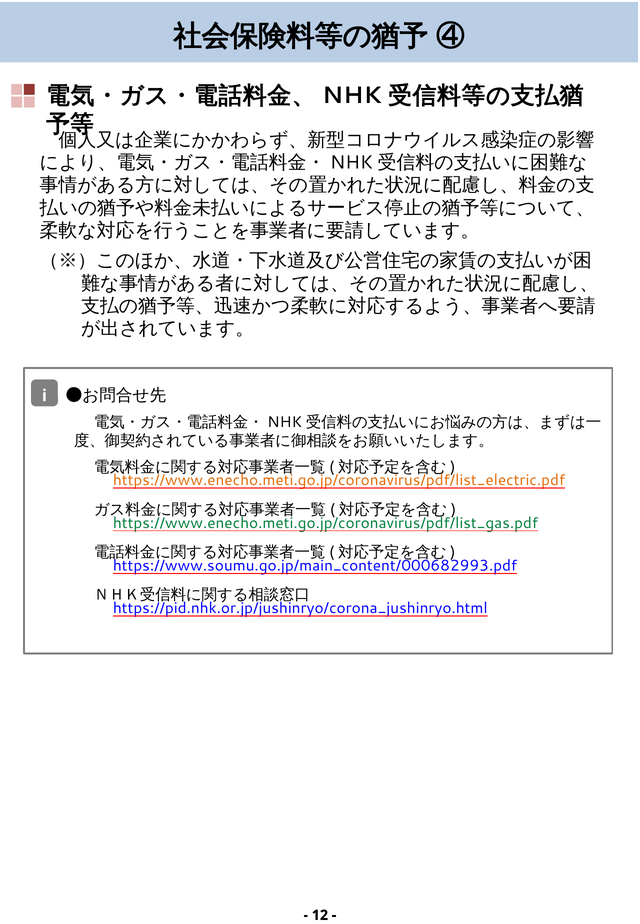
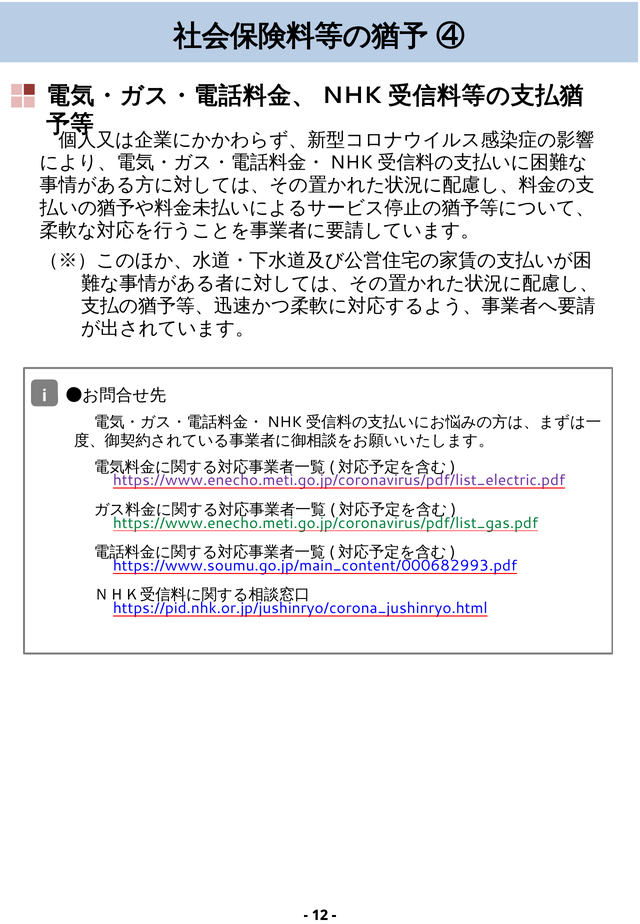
https://www.enecho.meti.go.jp/coronavirus/pdf/list_electric.pdf colour: orange -> purple
